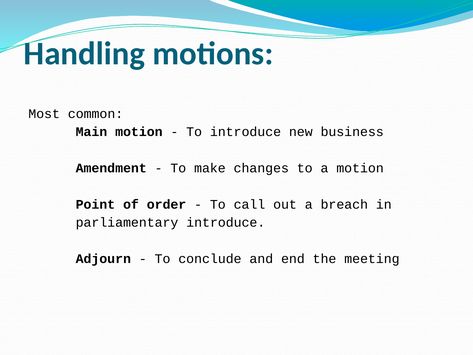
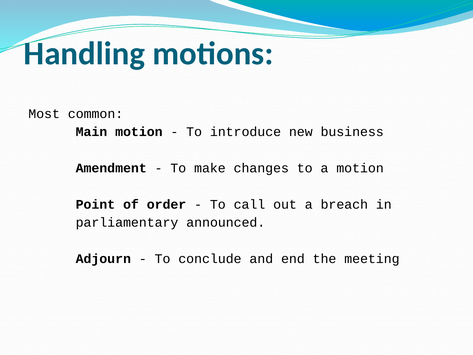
parliamentary introduce: introduce -> announced
